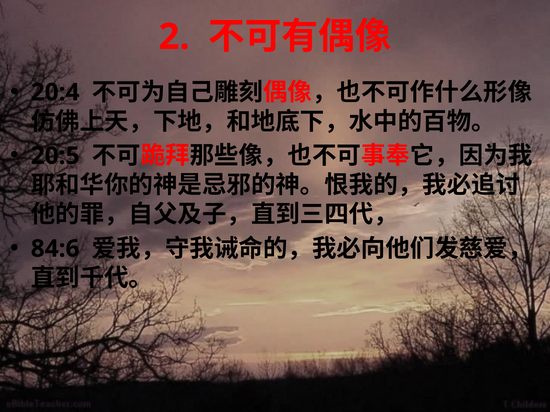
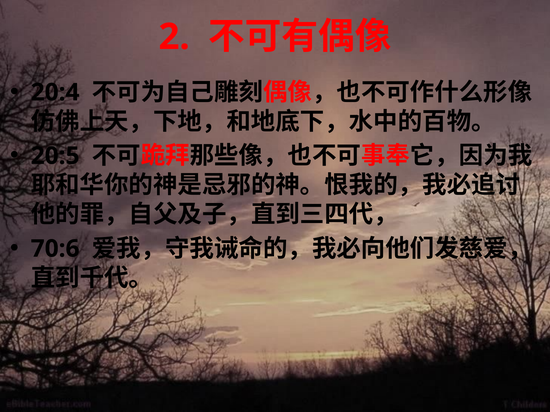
84:6: 84:6 -> 70:6
